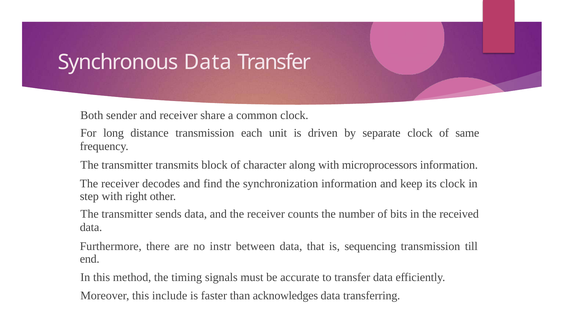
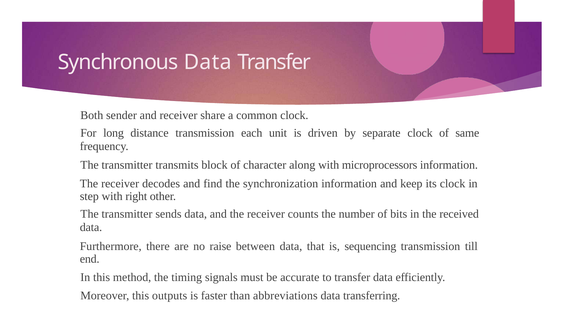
instr: instr -> raise
include: include -> outputs
acknowledges: acknowledges -> abbreviations
